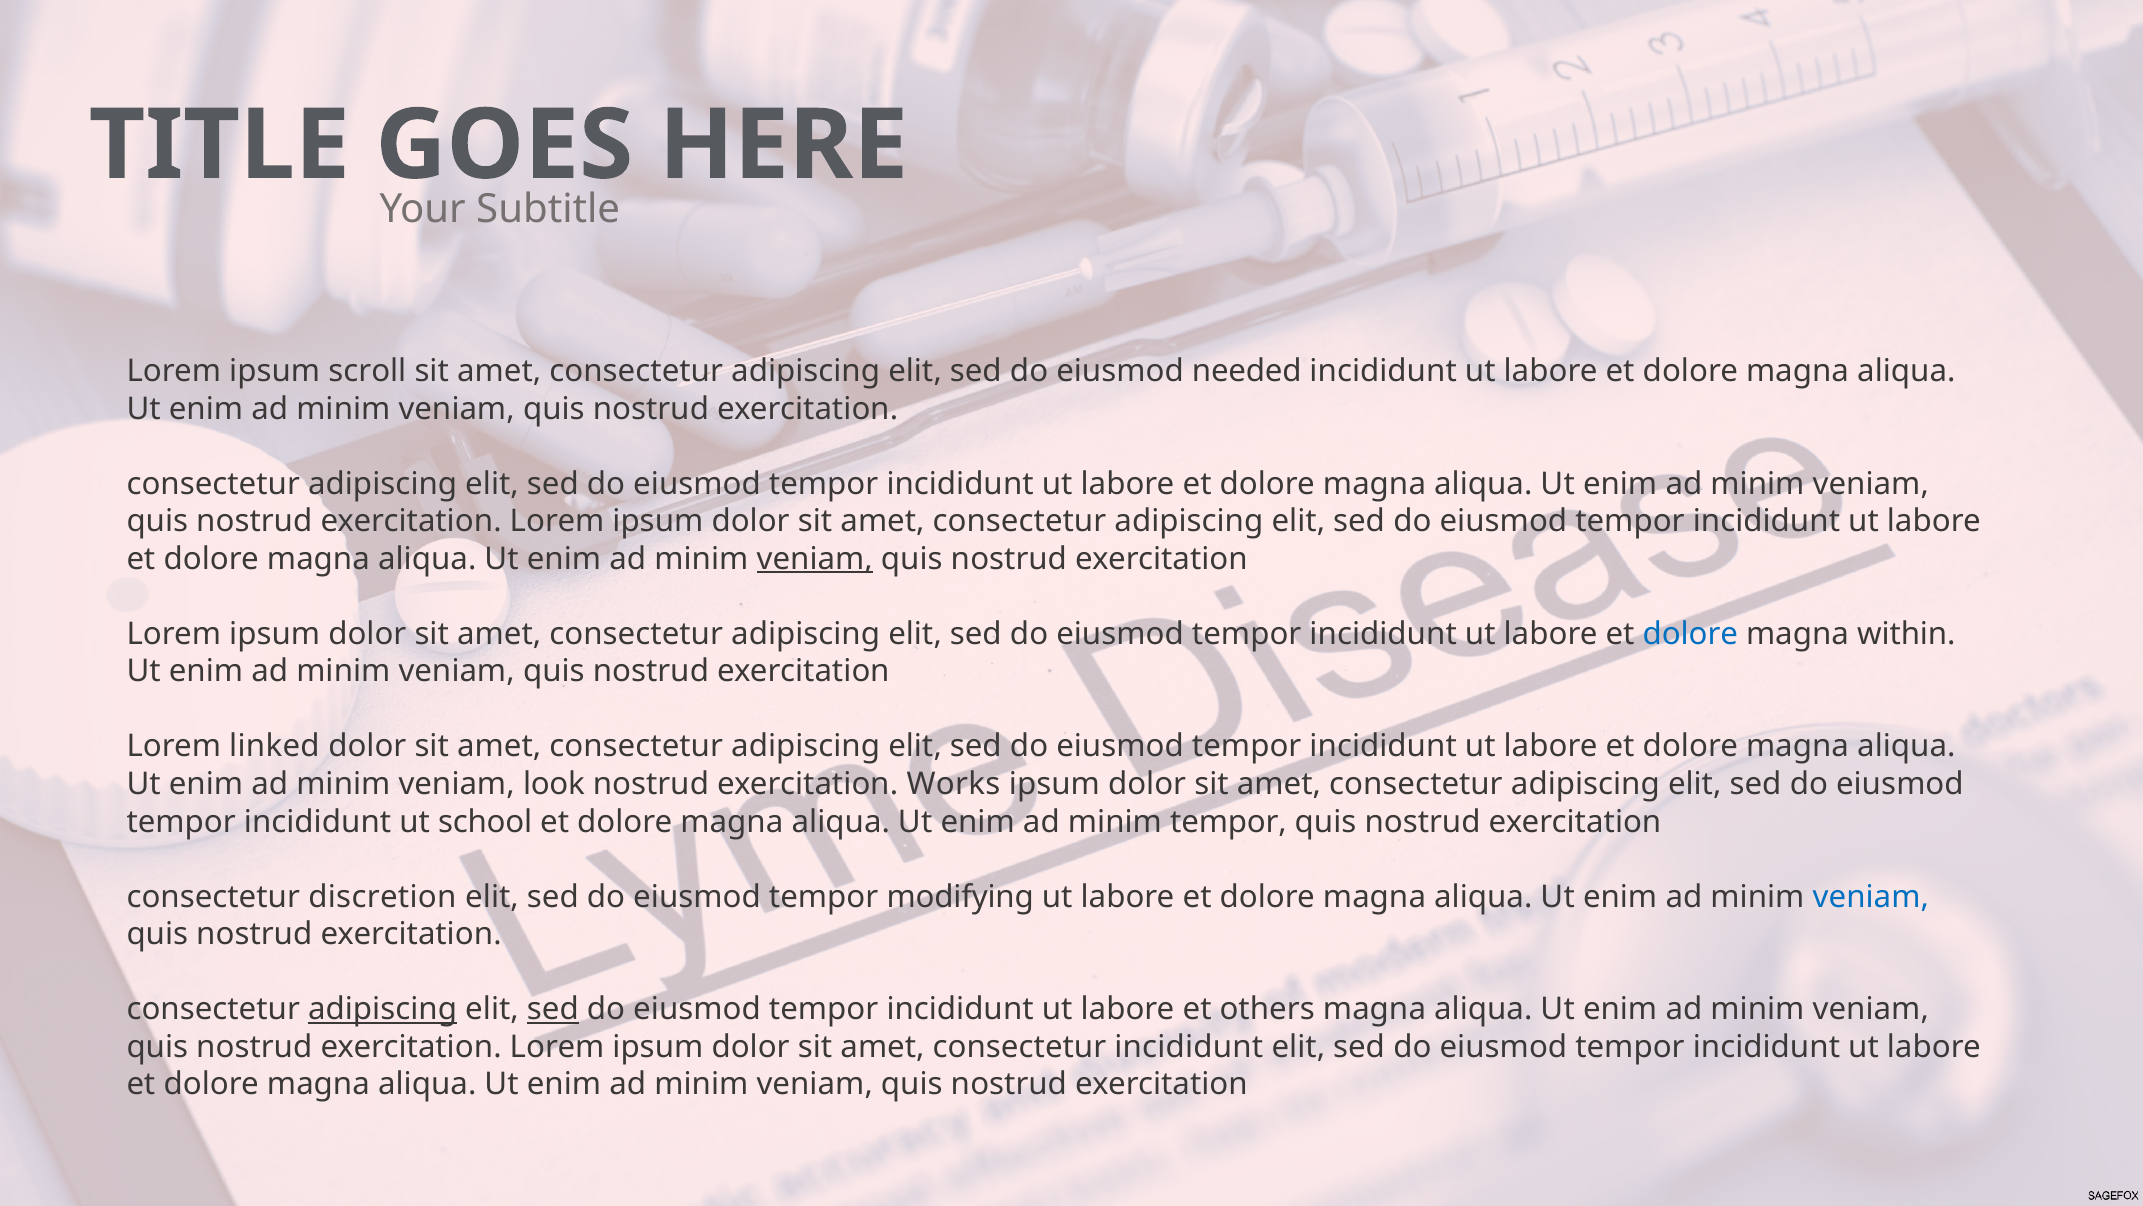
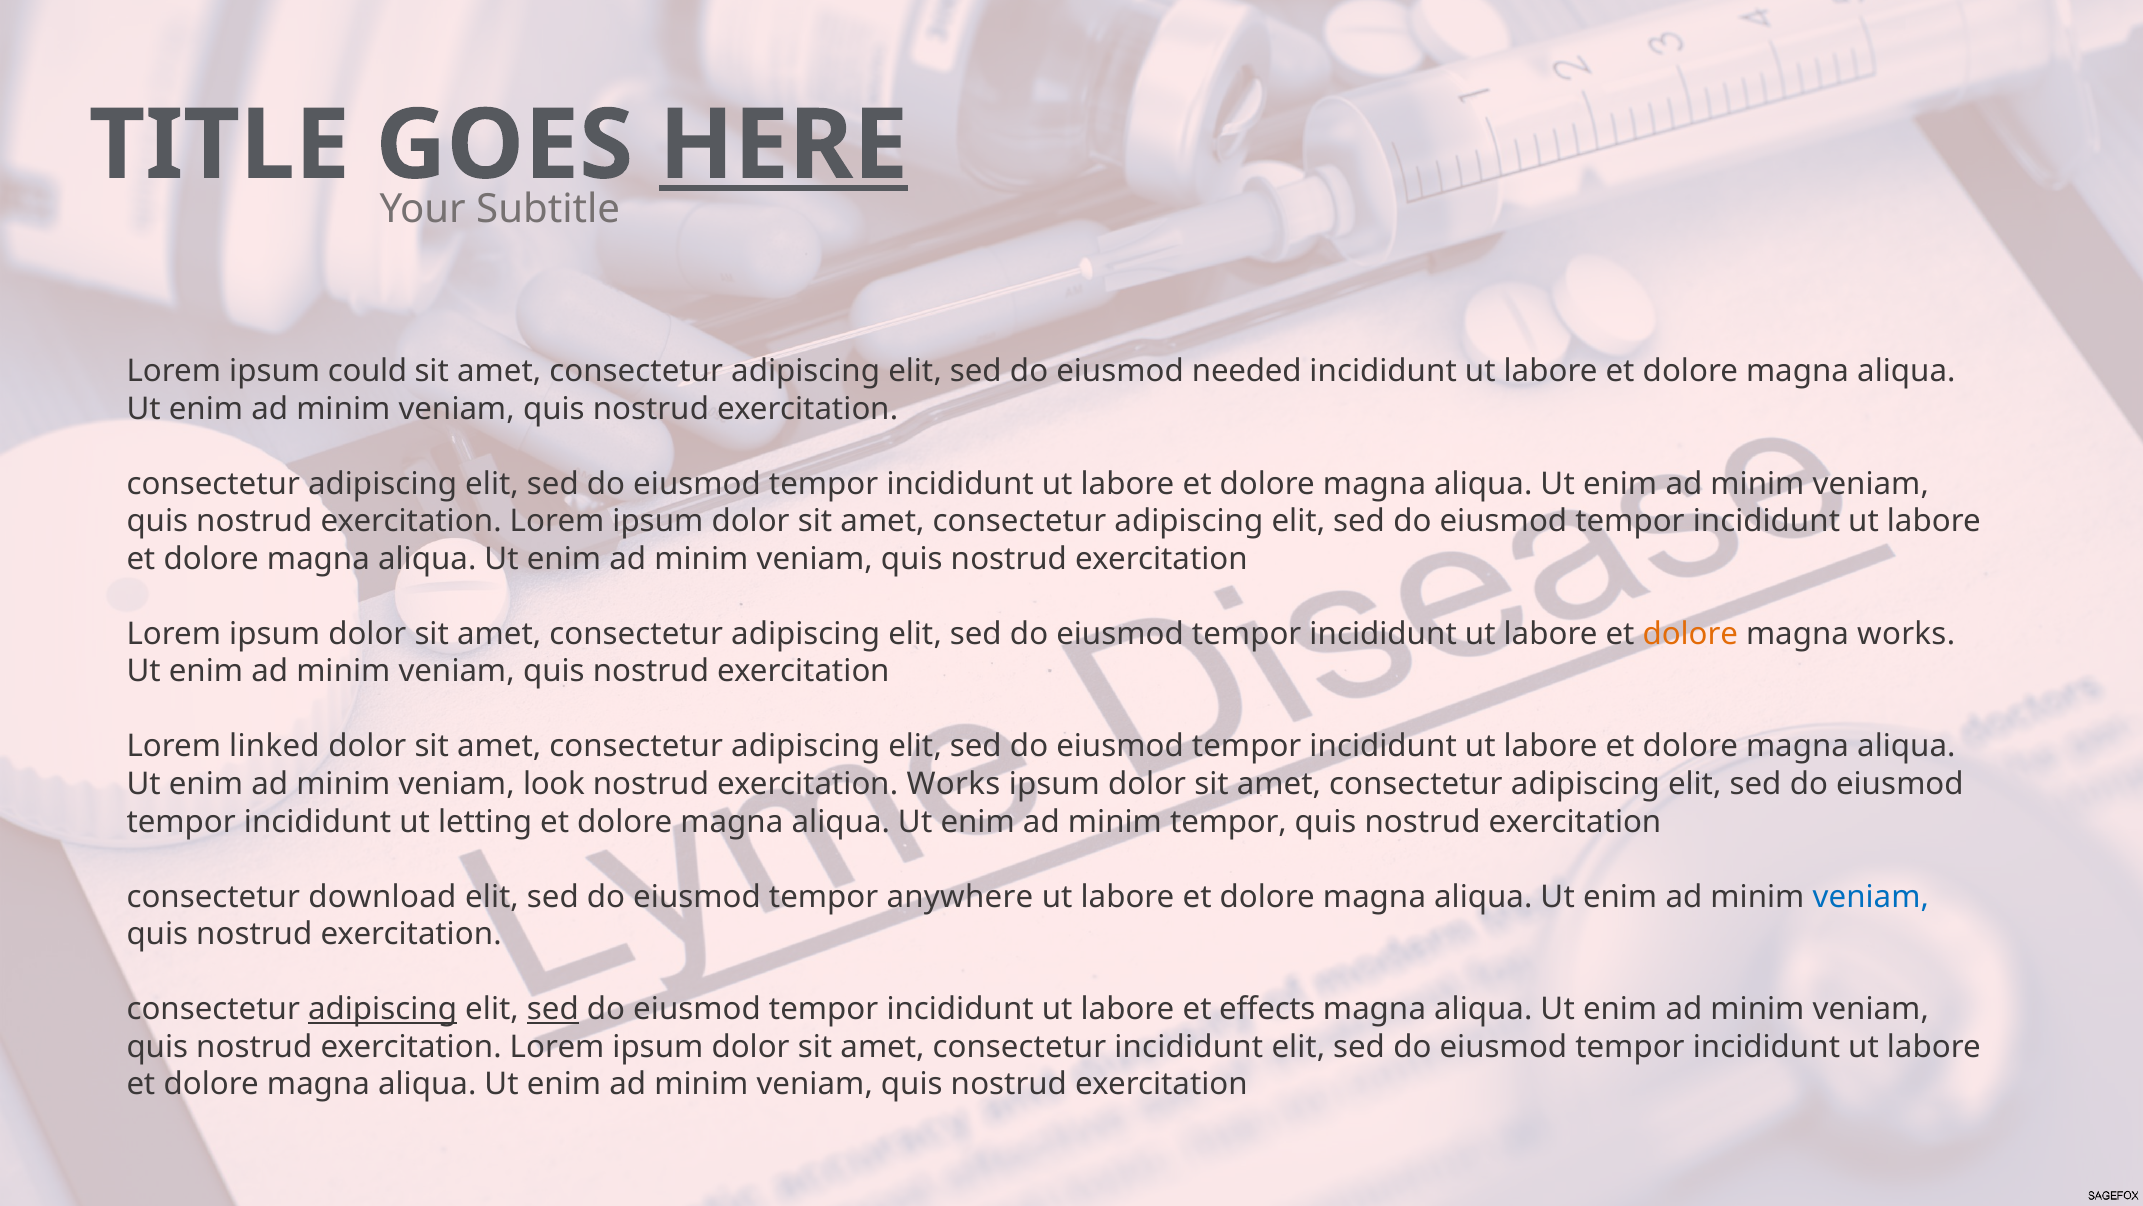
HERE underline: none -> present
scroll: scroll -> could
veniam at (815, 559) underline: present -> none
dolore at (1690, 634) colour: blue -> orange
magna within: within -> works
school: school -> letting
discretion: discretion -> download
modifying: modifying -> anywhere
others: others -> effects
